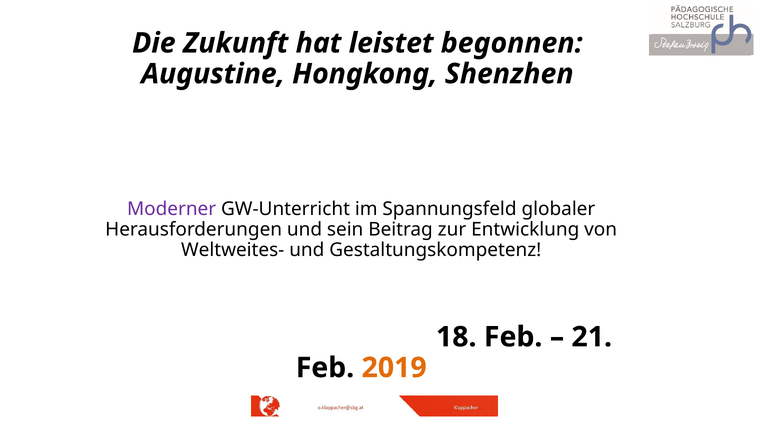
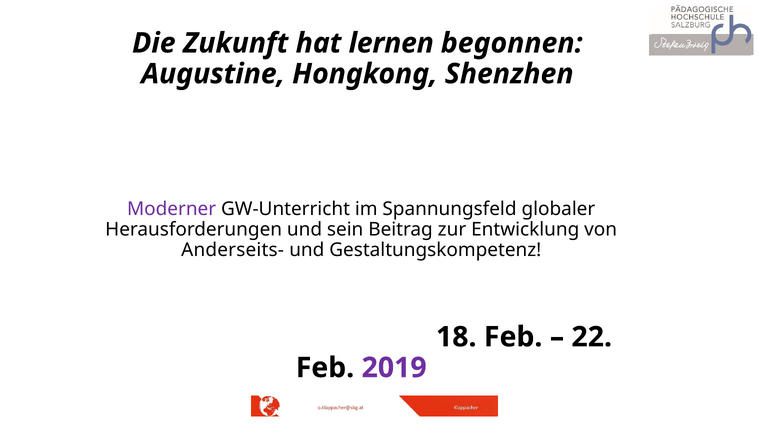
leistet: leistet -> lernen
Weltweites-: Weltweites- -> Anderseits-
21: 21 -> 22
2019 colour: orange -> purple
